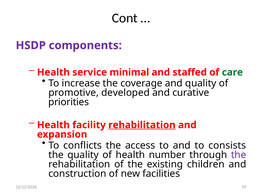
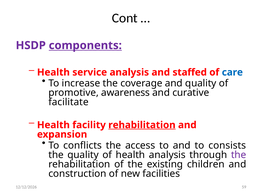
components underline: none -> present
service minimal: minimal -> analysis
care colour: green -> blue
developed: developed -> awareness
priorities: priorities -> facilitate
health number: number -> analysis
